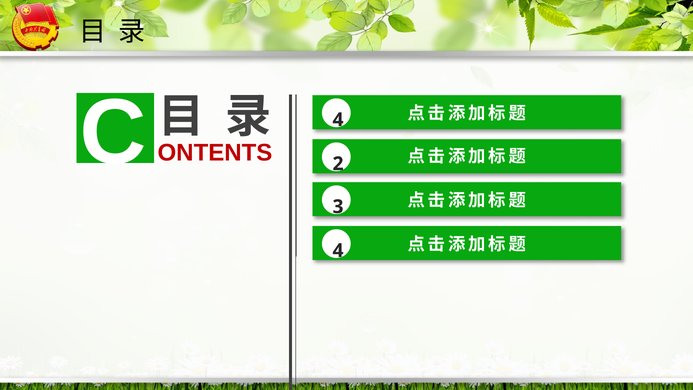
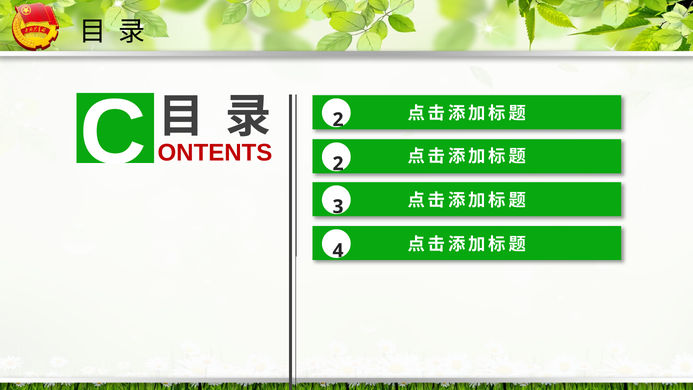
C 4: 4 -> 2
